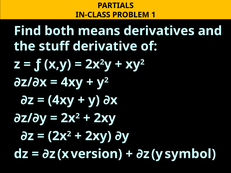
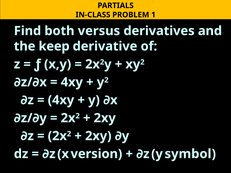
means: means -> versus
stuff: stuff -> keep
